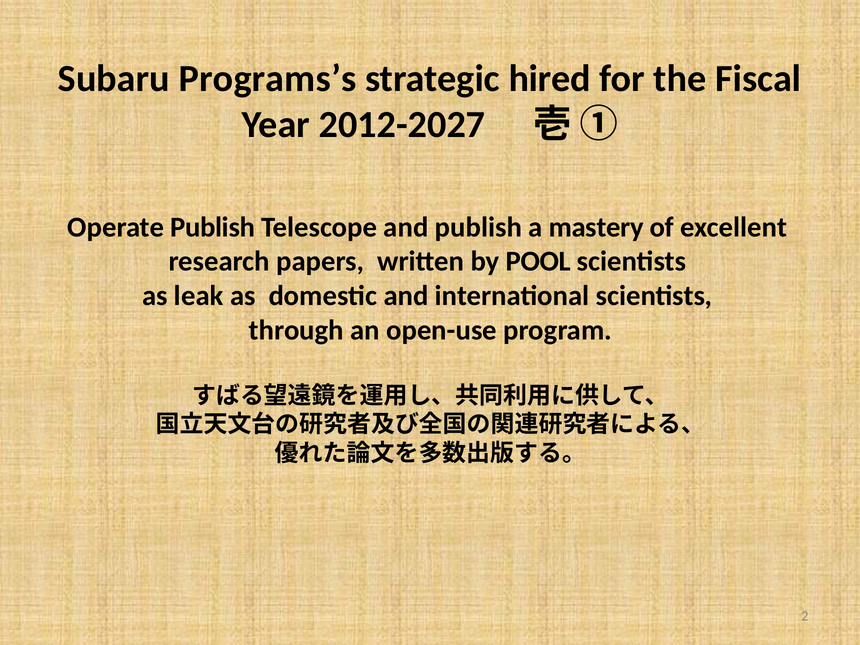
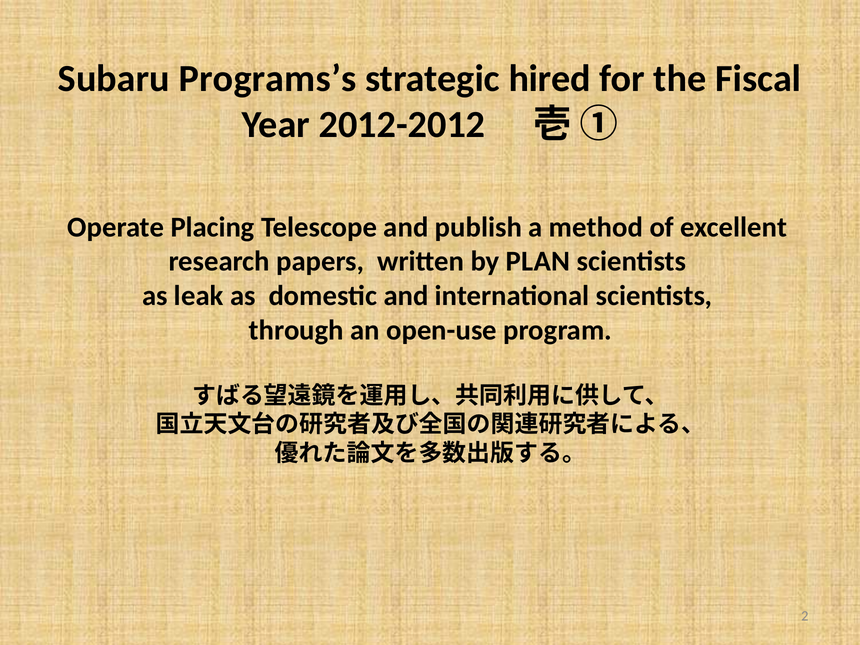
2012-2027: 2012-2027 -> 2012-2012
Operate Publish: Publish -> Placing
mastery: mastery -> method
POOL: POOL -> PLAN
